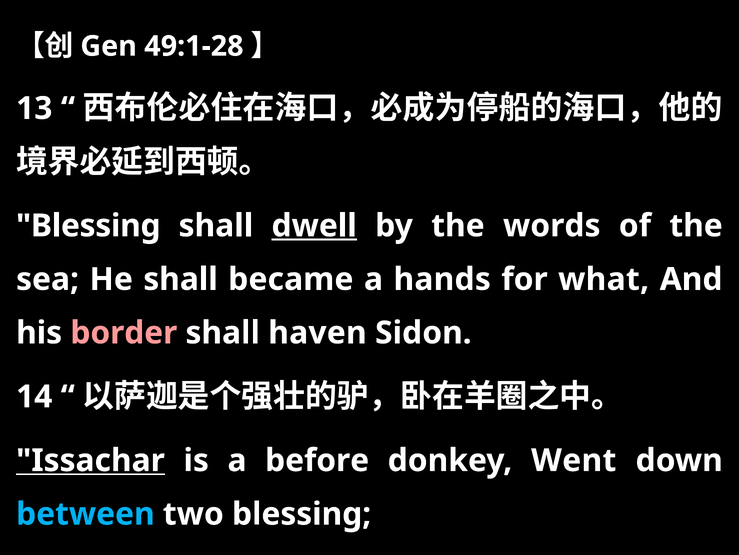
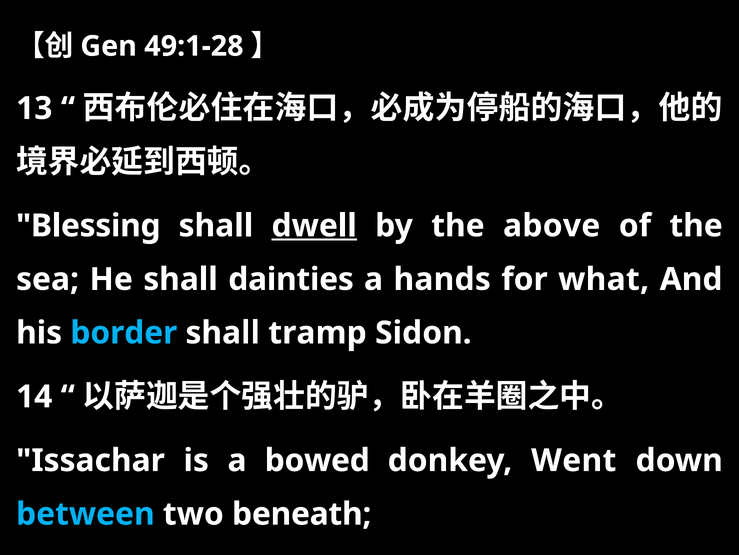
words: words -> above
became: became -> dainties
border colour: pink -> light blue
haven: haven -> tramp
Issachar underline: present -> none
before: before -> bowed
two blessing: blessing -> beneath
